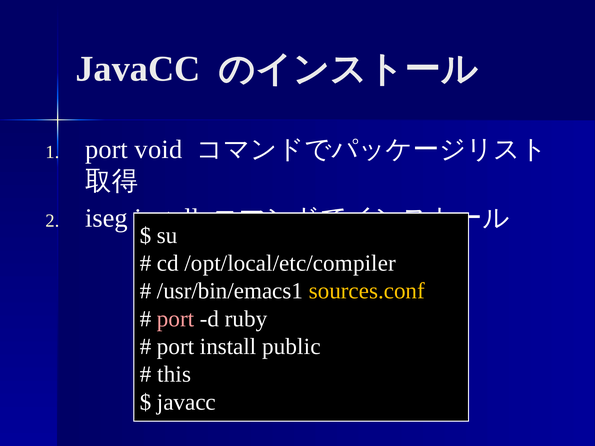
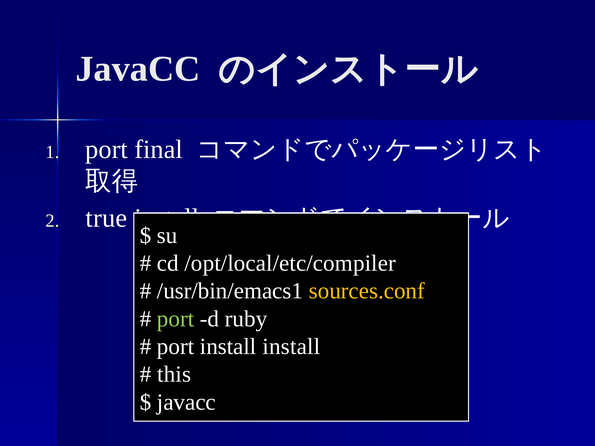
void: void -> final
iseg: iseg -> true
port at (176, 319) colour: pink -> light green
install public: public -> install
